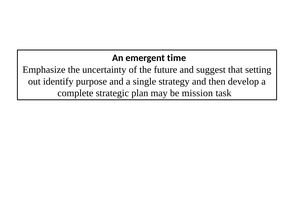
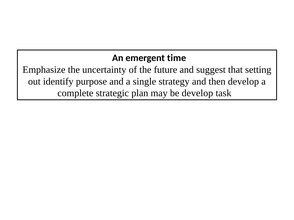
be mission: mission -> develop
